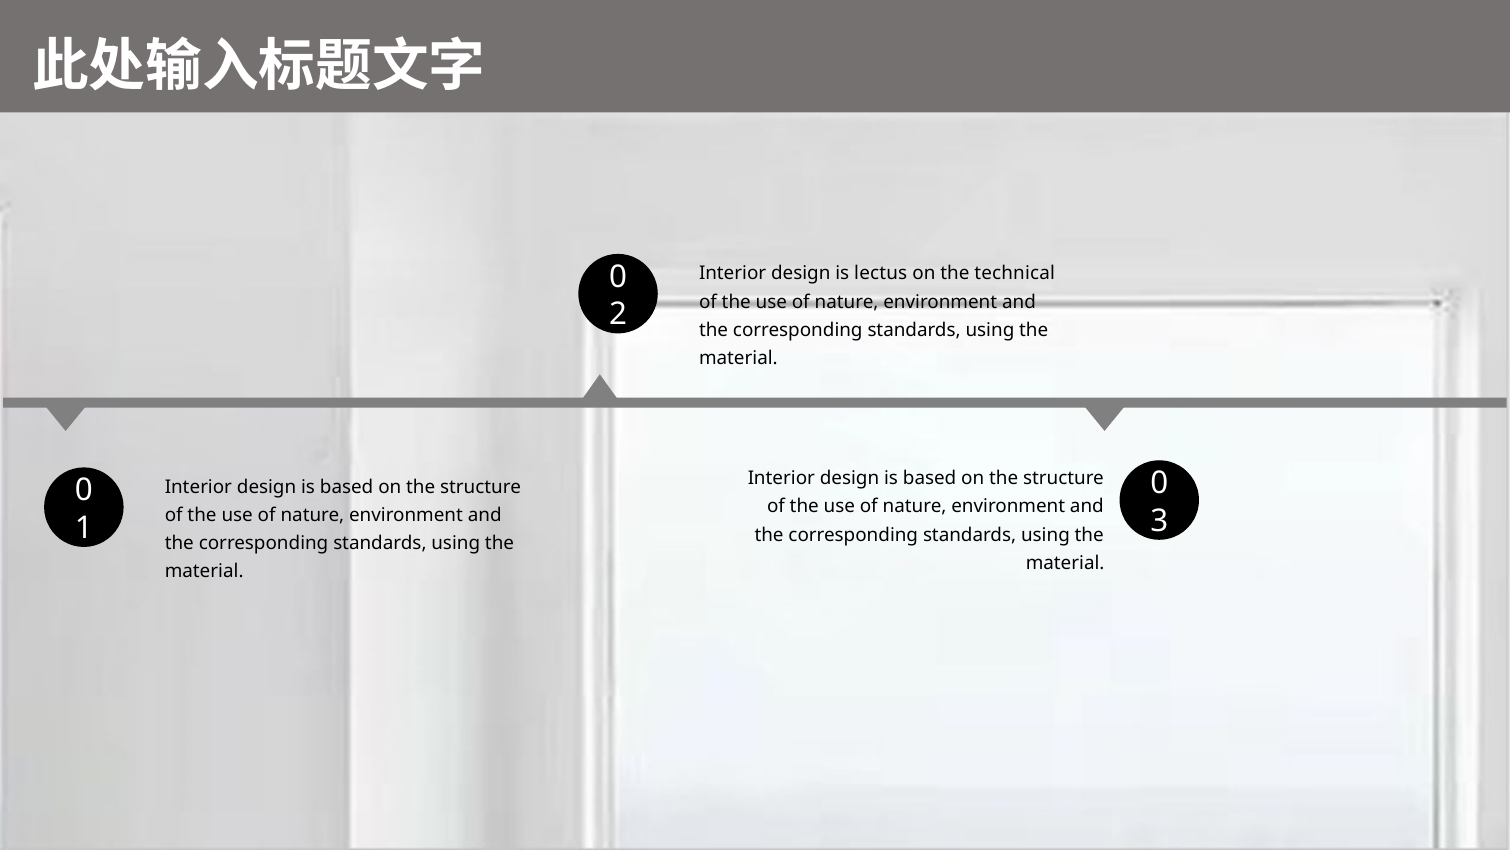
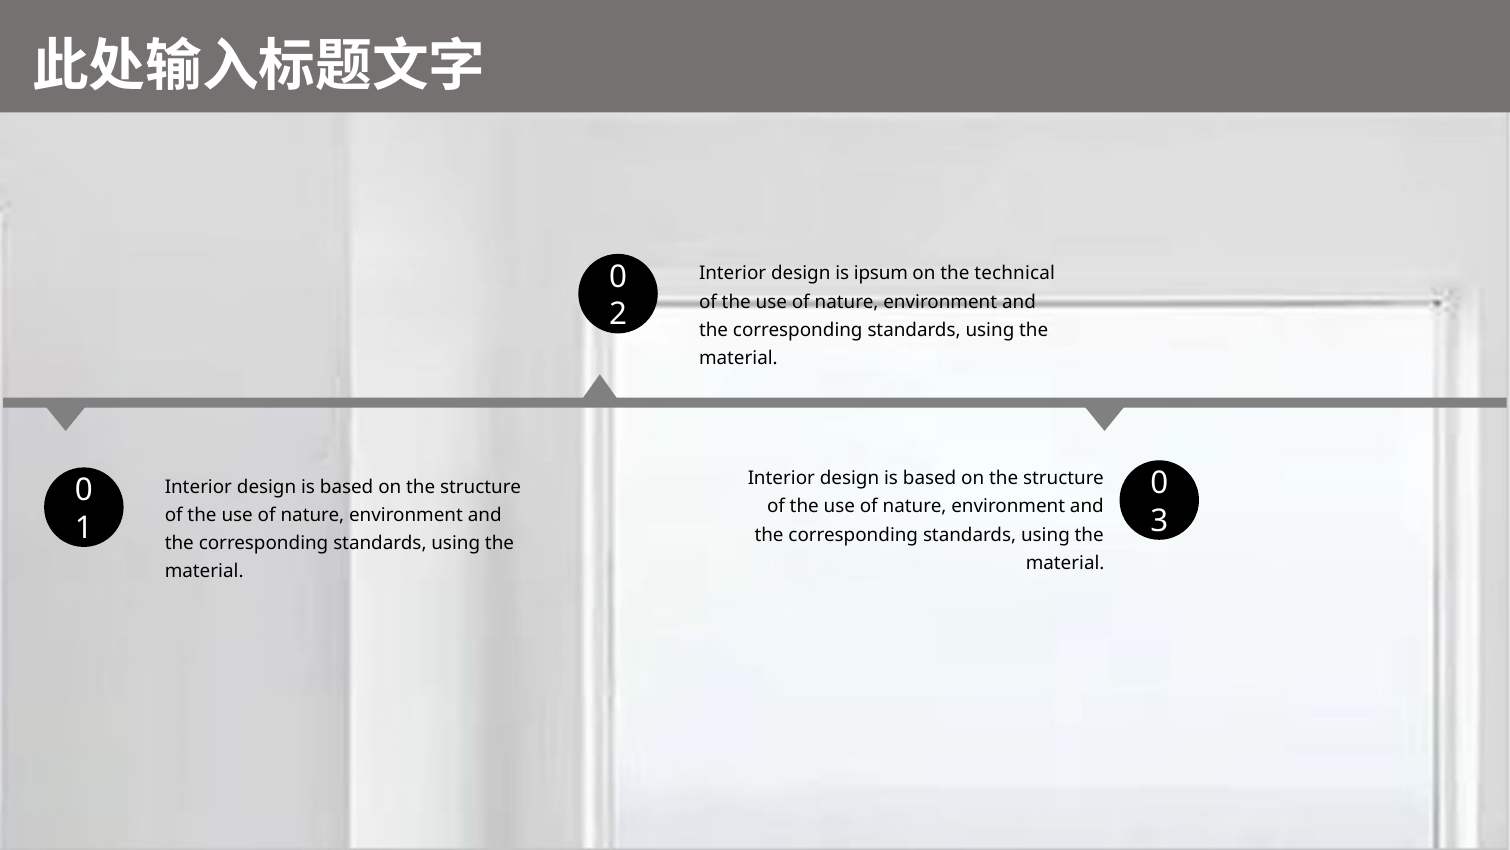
lectus: lectus -> ipsum
